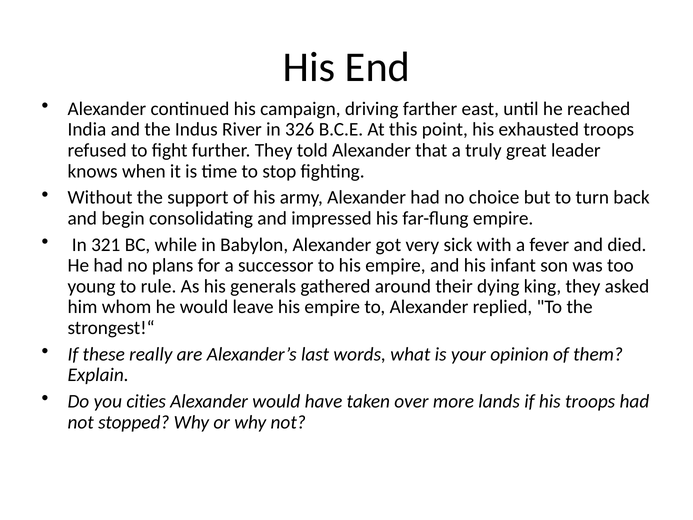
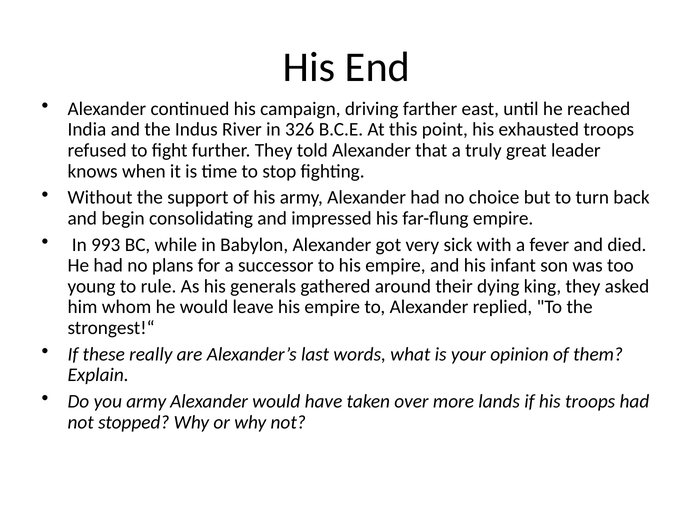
321: 321 -> 993
you cities: cities -> army
